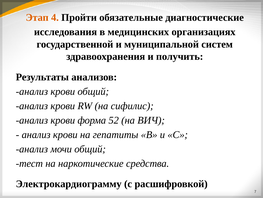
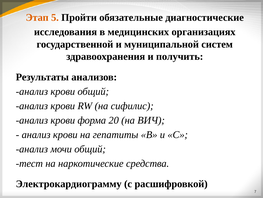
4: 4 -> 5
52: 52 -> 20
